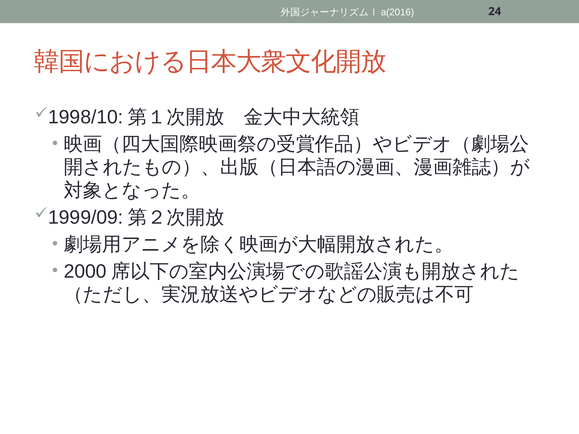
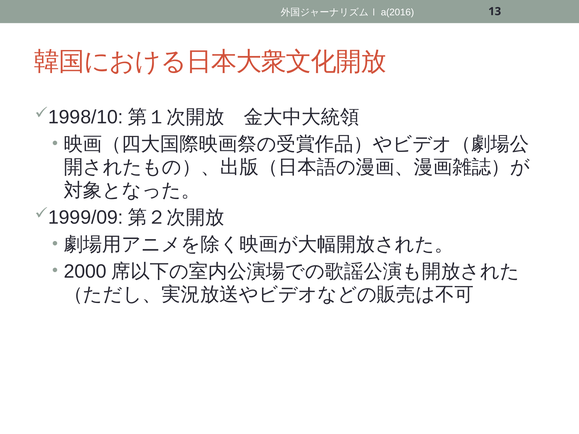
24: 24 -> 13
